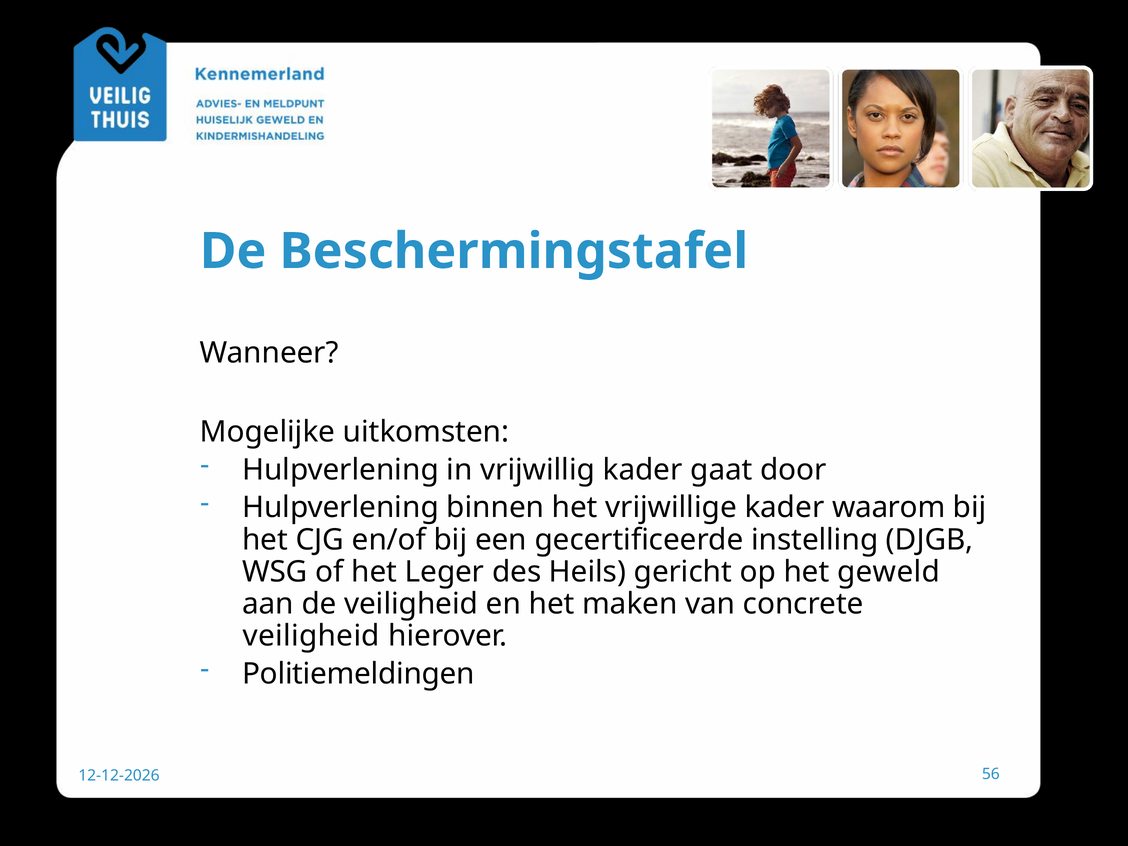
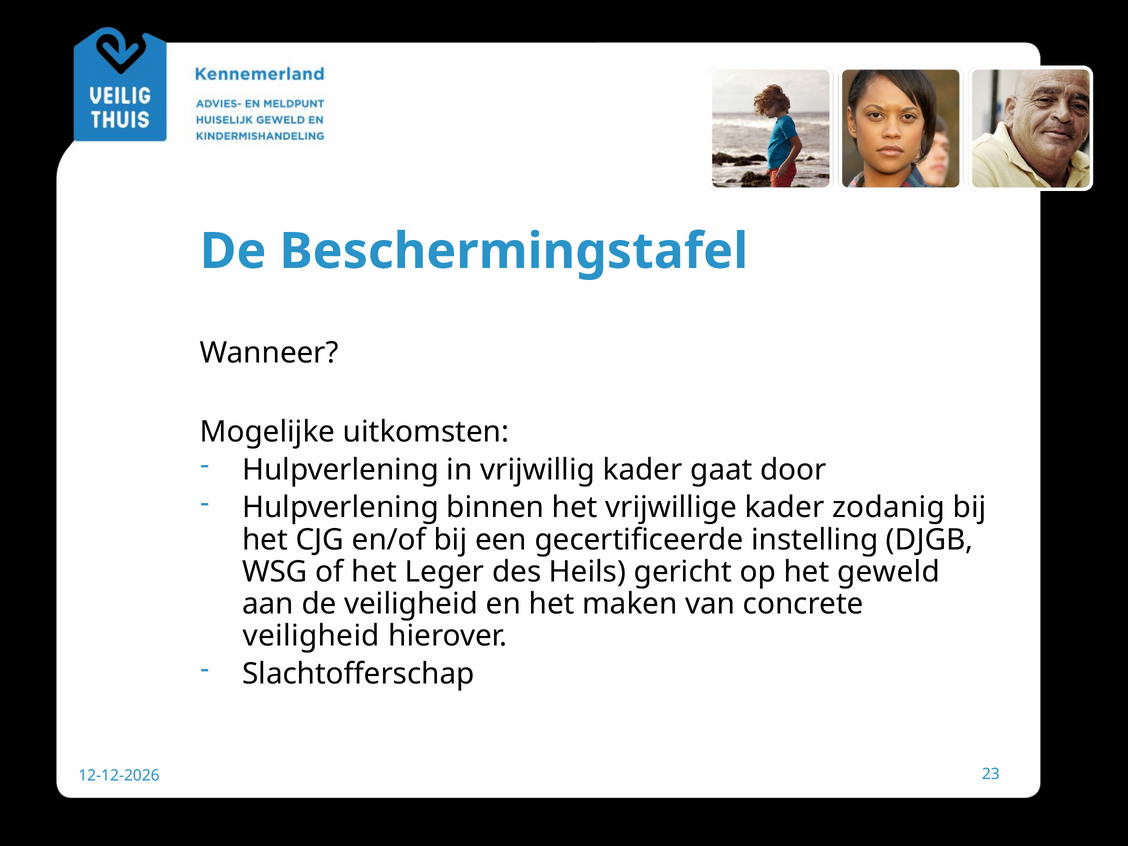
waarom: waarom -> zodanig
Politiemeldingen: Politiemeldingen -> Slachtofferschap
56: 56 -> 23
